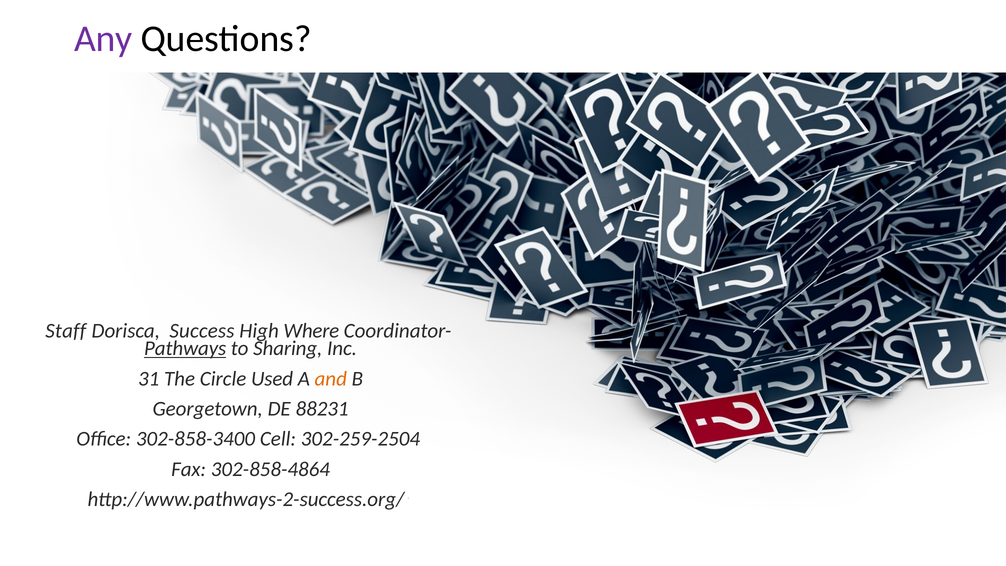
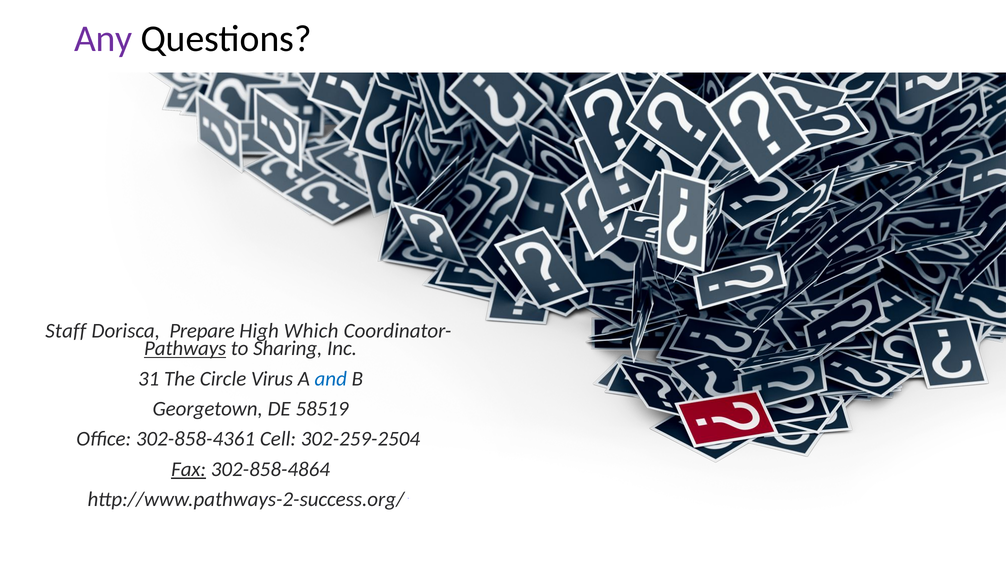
Success: Success -> Prepare
Where: Where -> Which
Used: Used -> Virus
and colour: orange -> blue
88231: 88231 -> 58519
302-858-3400: 302-858-3400 -> 302-858-4361
Fax underline: none -> present
